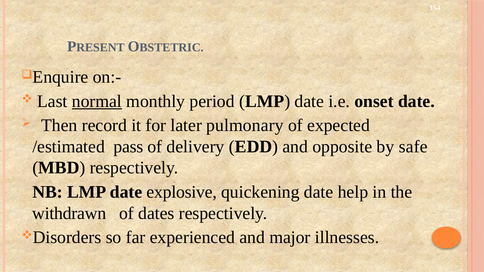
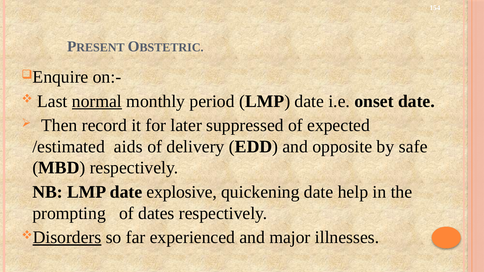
pulmonary: pulmonary -> suppressed
pass: pass -> aids
withdrawn: withdrawn -> prompting
Disorders underline: none -> present
